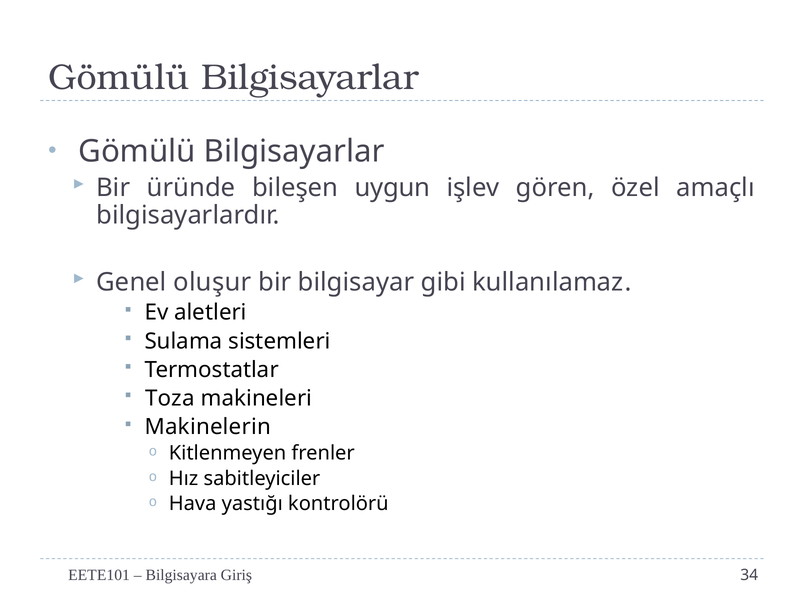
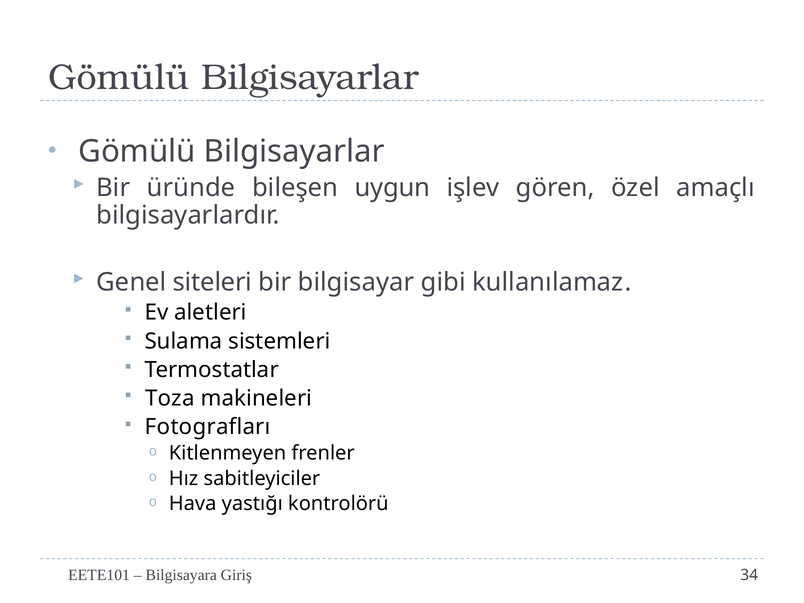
oluşur: oluşur -> siteleri
Makinelerin: Makinelerin -> Fotografları
